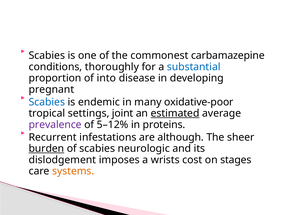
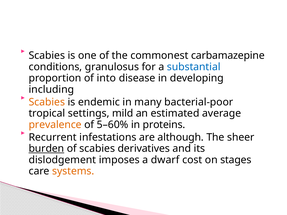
thoroughly: thoroughly -> granulosus
pregnant: pregnant -> including
Scabies at (47, 102) colour: blue -> orange
oxidative-poor: oxidative-poor -> bacterial-poor
joint: joint -> mild
estimated underline: present -> none
prevalence colour: purple -> orange
5–12%: 5–12% -> 5–60%
neurologic: neurologic -> derivatives
wrists: wrists -> dwarf
